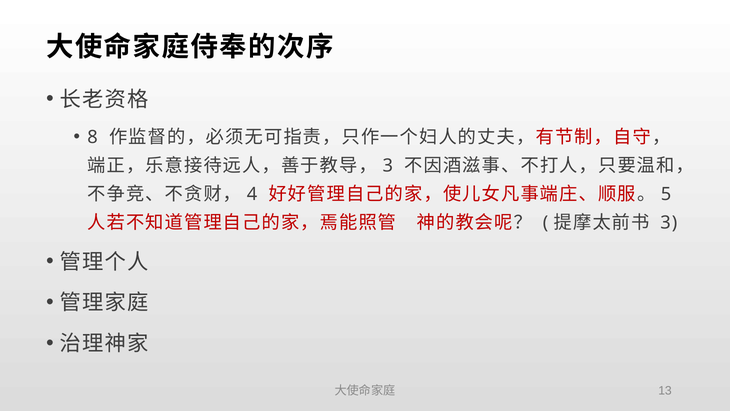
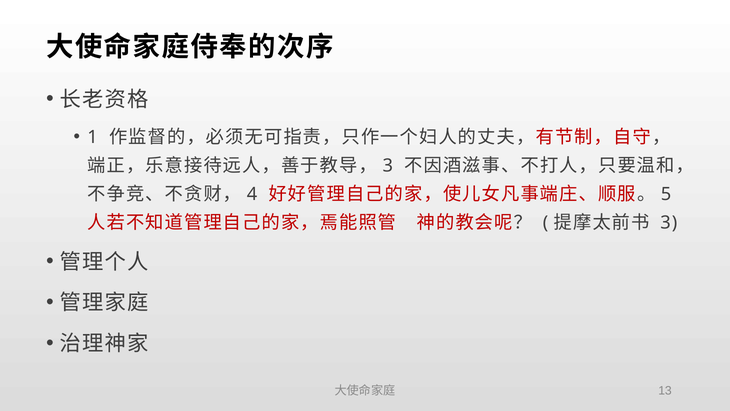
8: 8 -> 1
